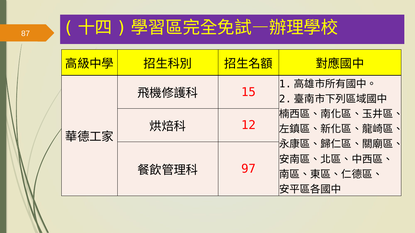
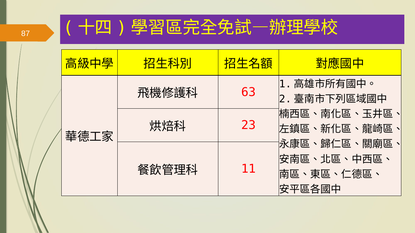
15: 15 -> 63
12: 12 -> 23
97: 97 -> 11
